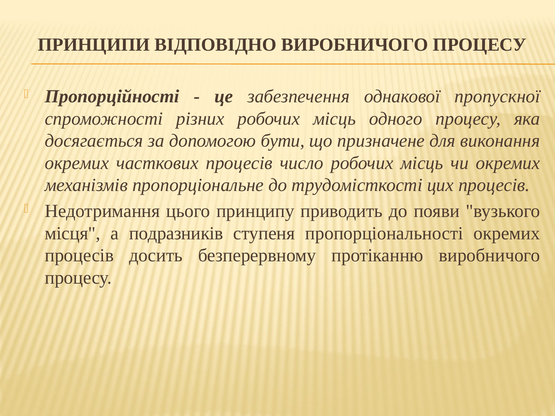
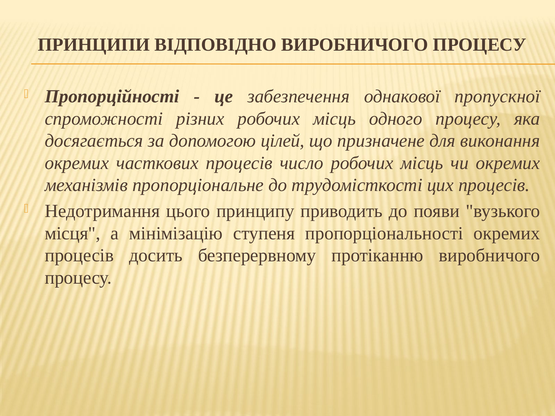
бути: бути -> цілей
подразників: подразників -> мінімізацію
